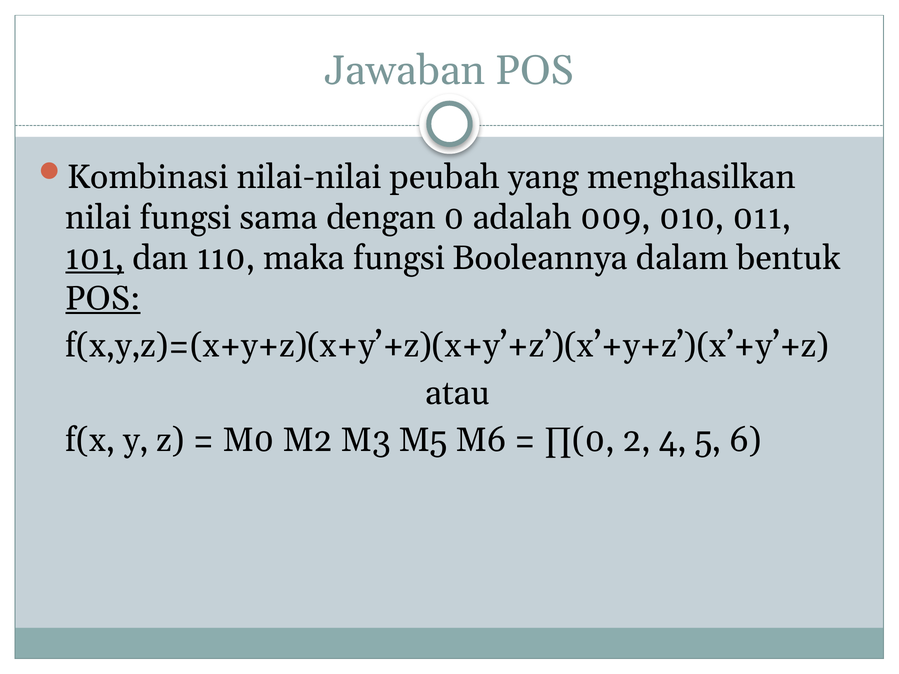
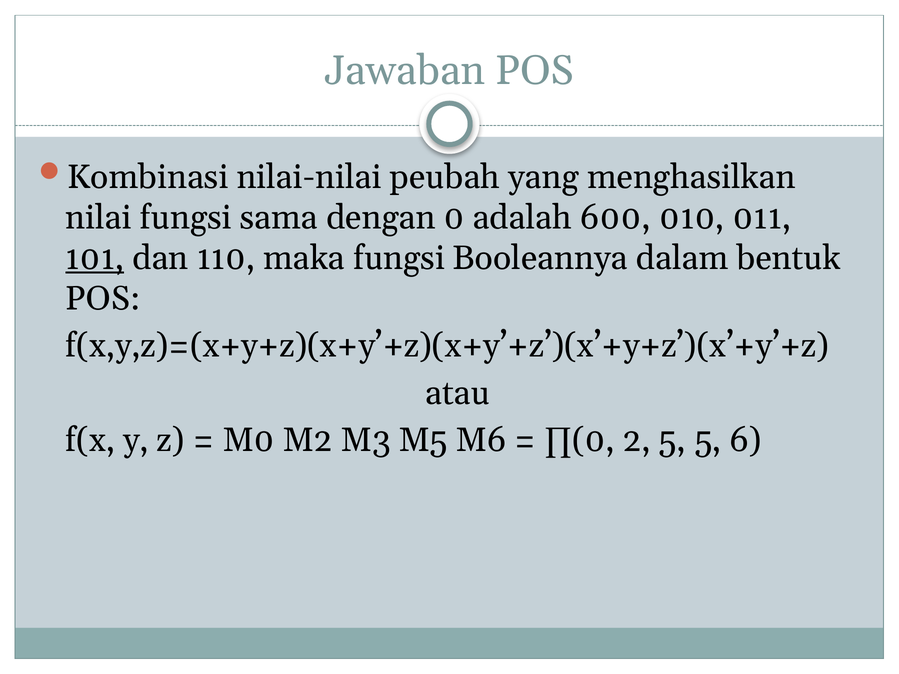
009: 009 -> 600
POS at (103, 299) underline: present -> none
2 4: 4 -> 5
